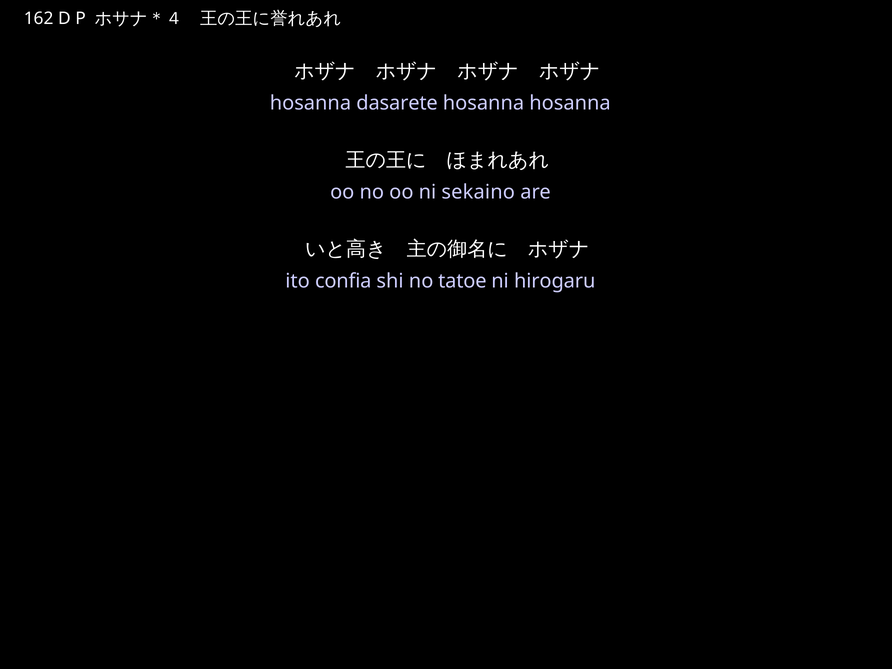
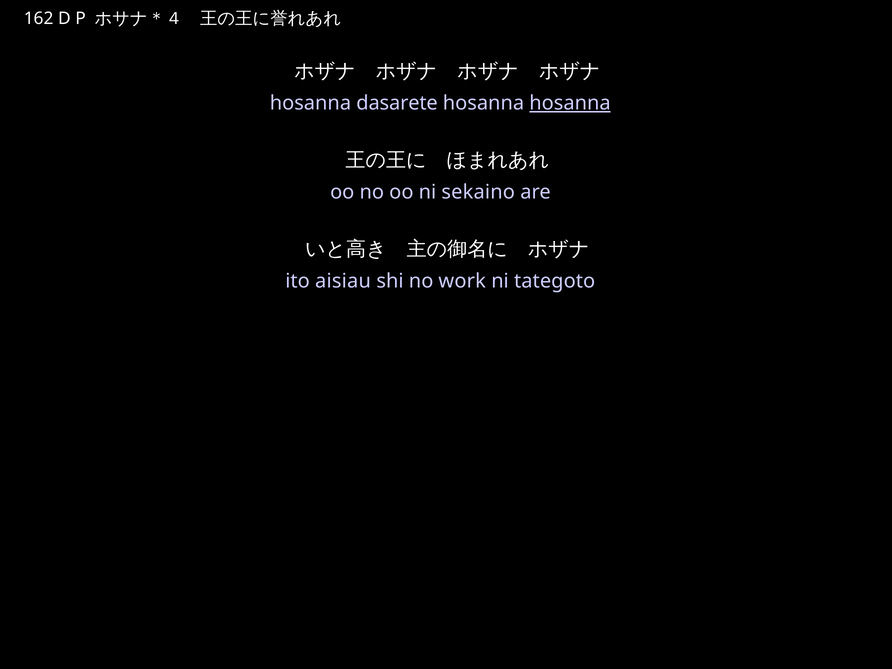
hosanna at (570, 103) underline: none -> present
confia: confia -> aisiau
tatoe: tatoe -> work
hirogaru: hirogaru -> tategoto
